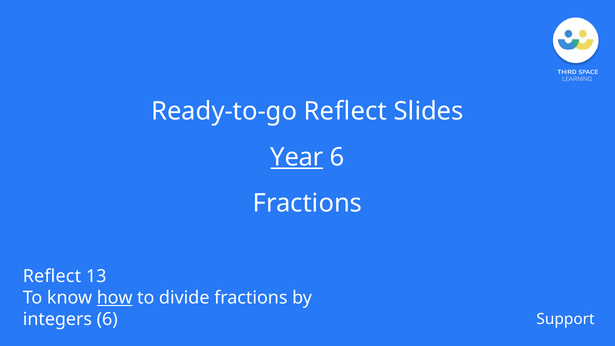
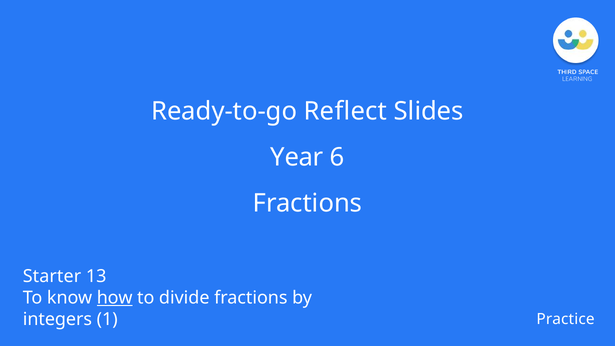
Year underline: present -> none
Reflect at (52, 276): Reflect -> Starter
integers 6: 6 -> 1
Support: Support -> Practice
